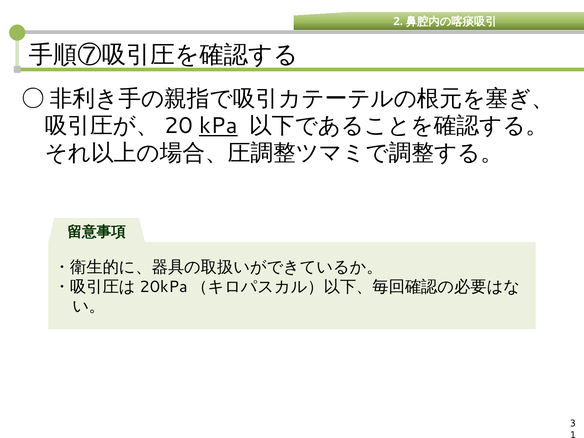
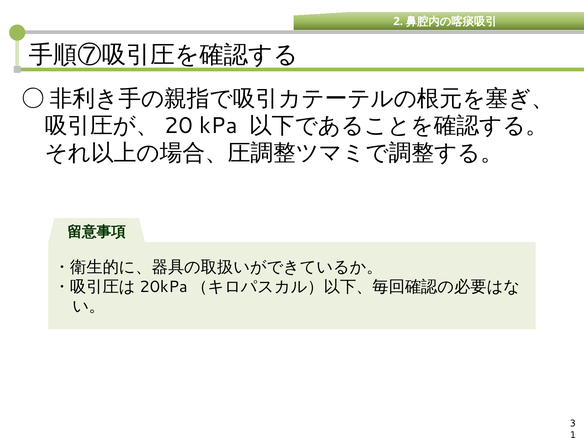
kPa underline: present -> none
